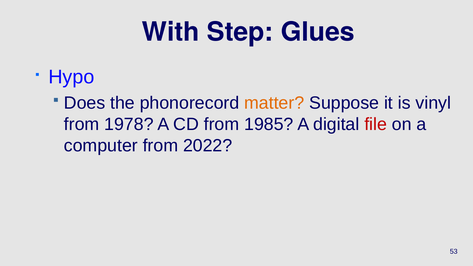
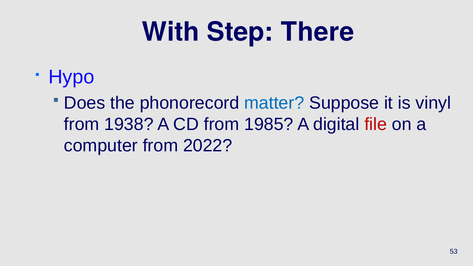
Glues: Glues -> There
matter colour: orange -> blue
1978: 1978 -> 1938
